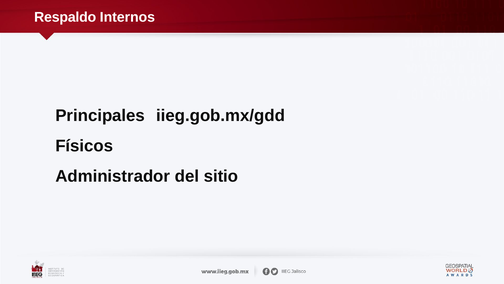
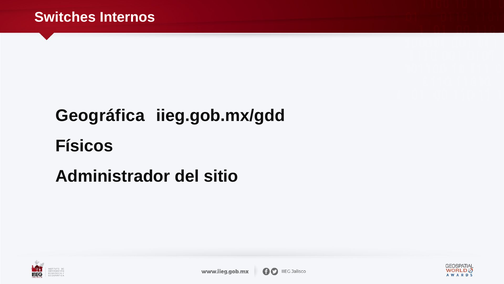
Respaldo: Respaldo -> Switches
Principales: Principales -> Geográfica
